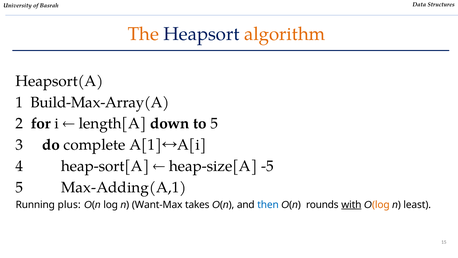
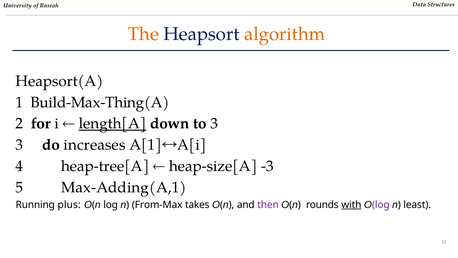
Build-Max-Array(A: Build-Max-Array(A -> Build-Max-Thing(A
length[A underline: none -> present
to 5: 5 -> 3
complete: complete -> increases
heap-sort[A: heap-sort[A -> heap-tree[A
-5: -5 -> -3
Want-Max: Want-Max -> From-Max
then colour: blue -> purple
log at (381, 204) colour: orange -> purple
